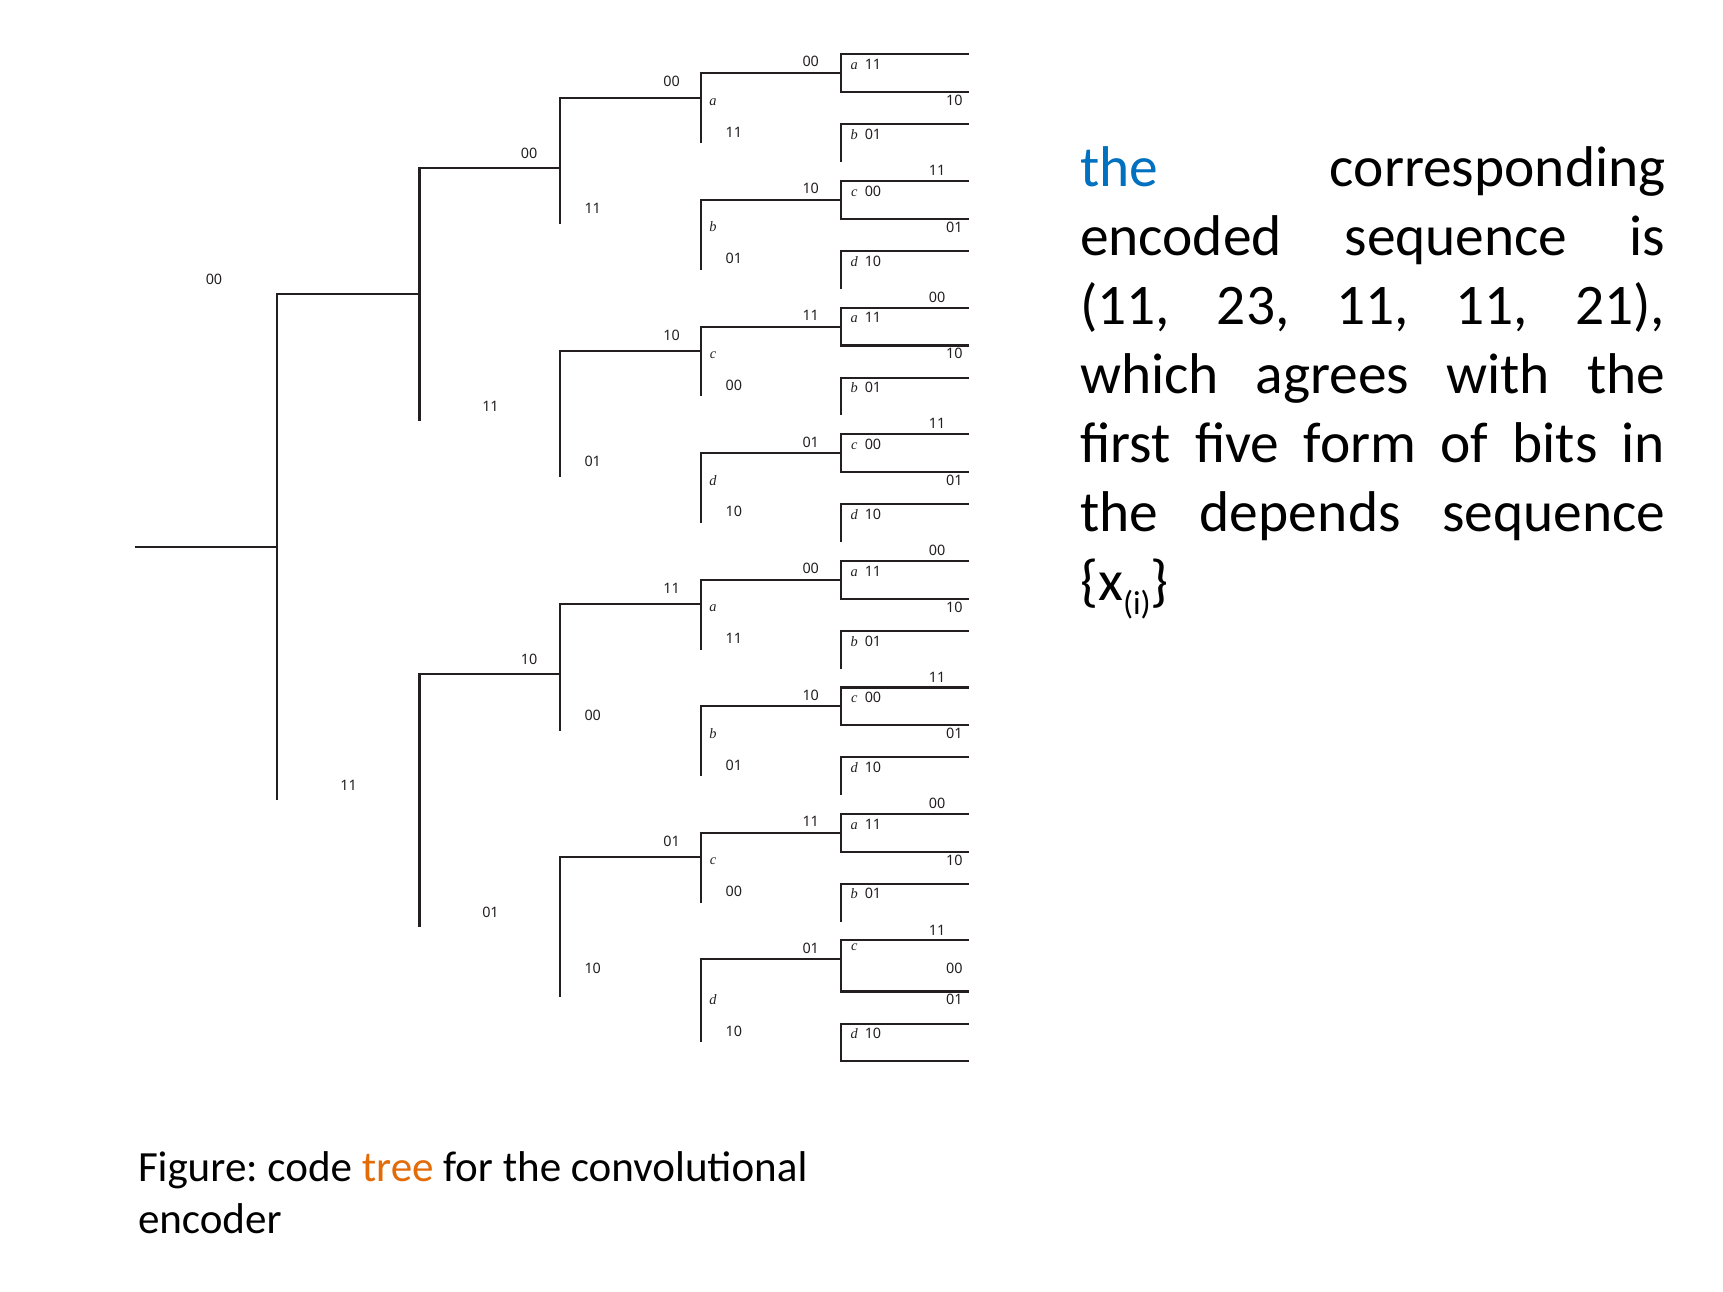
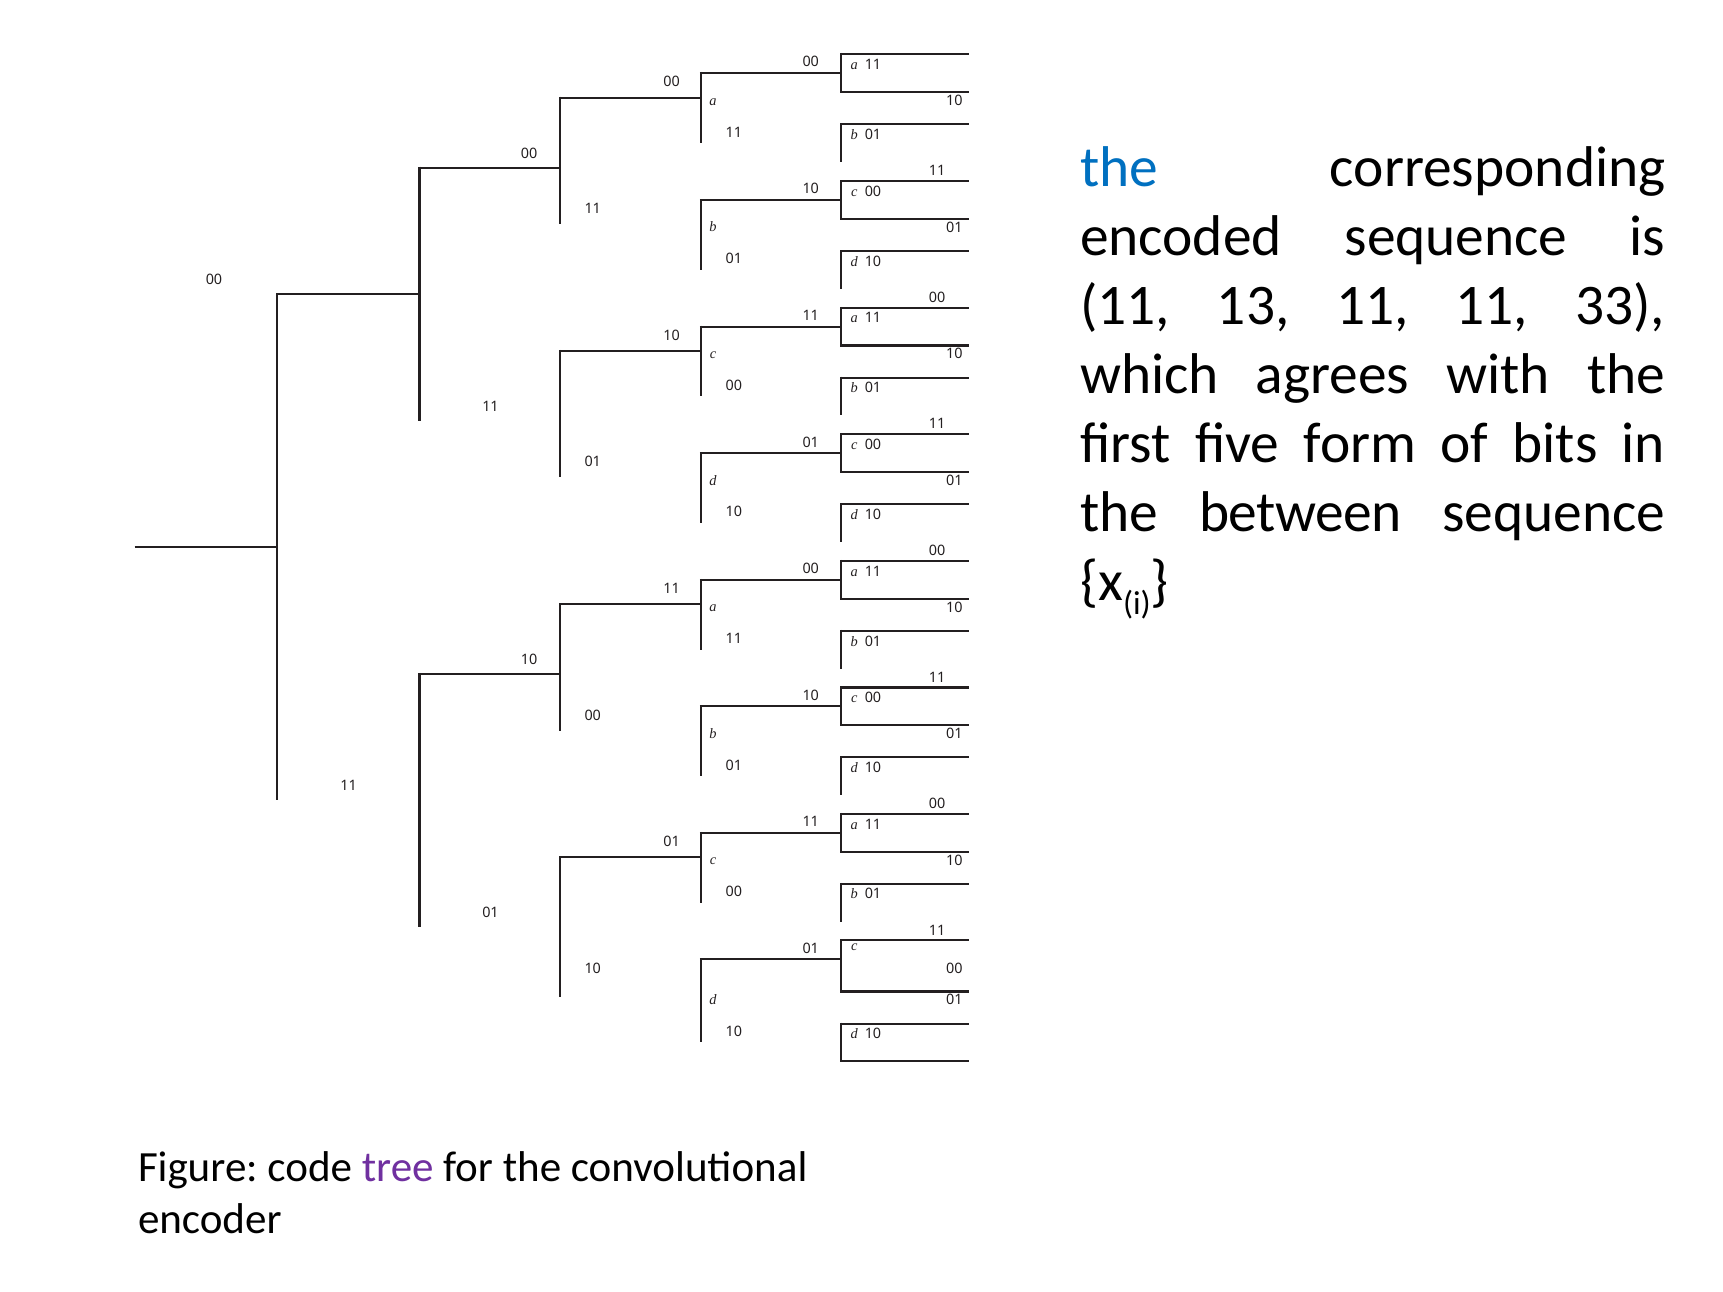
23: 23 -> 13
21: 21 -> 33
depends: depends -> between
tree colour: orange -> purple
